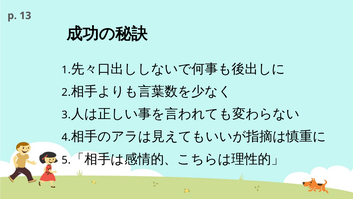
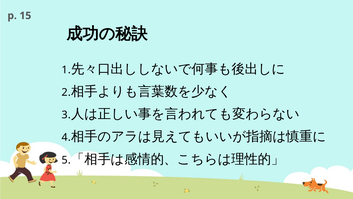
13: 13 -> 15
